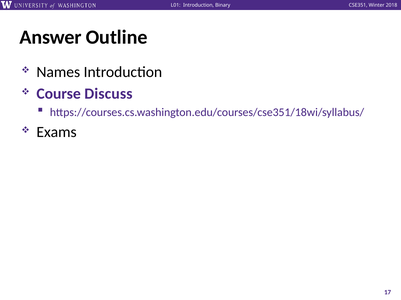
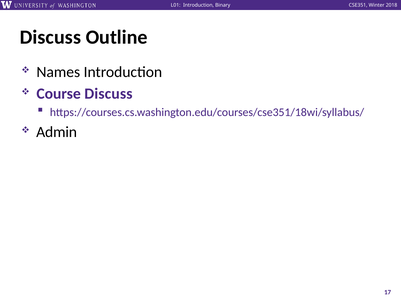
Answer at (51, 37): Answer -> Discuss
Exams: Exams -> Admin
